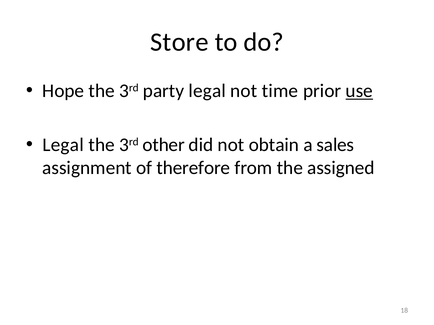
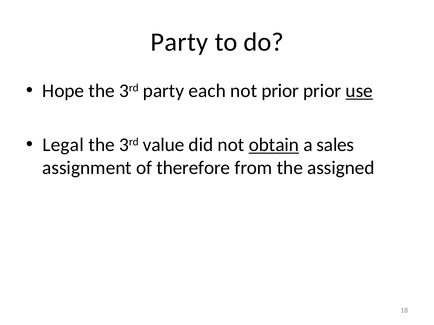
Store at (179, 42): Store -> Party
party legal: legal -> each
not time: time -> prior
other: other -> value
obtain underline: none -> present
